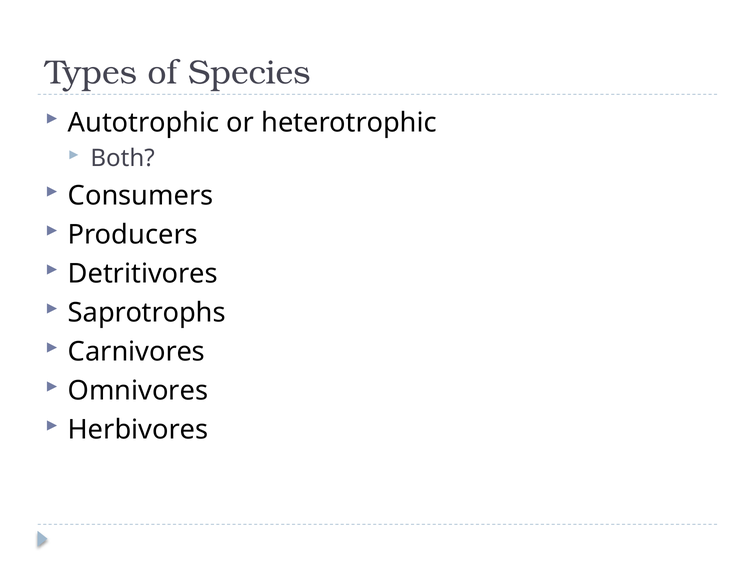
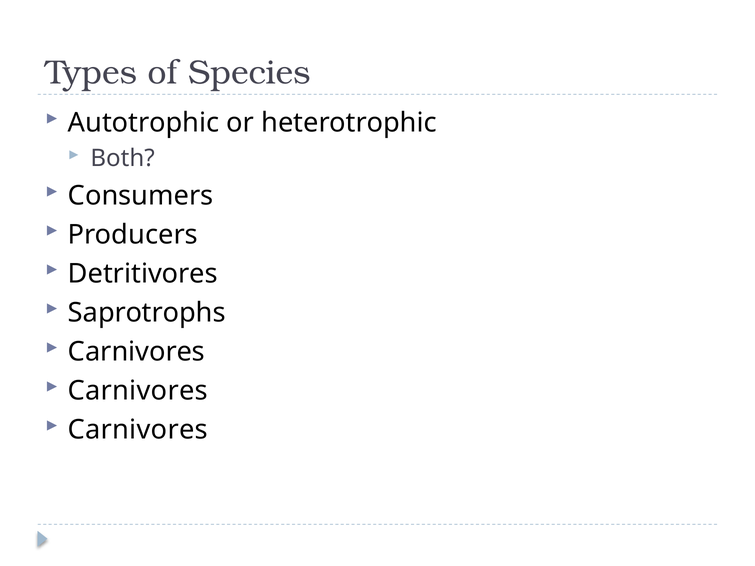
Omnivores at (138, 391): Omnivores -> Carnivores
Herbivores at (138, 430): Herbivores -> Carnivores
